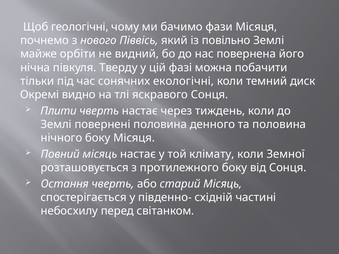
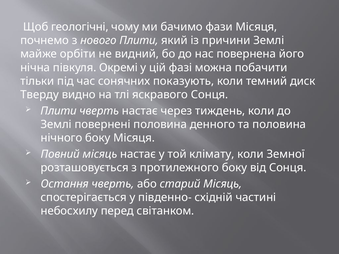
нового Піввісь: Піввісь -> Плити
повільно: повільно -> причини
Тверду: Тверду -> Окремі
екологічні: екологічні -> показують
Окремі: Окремі -> Тверду
